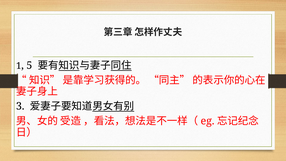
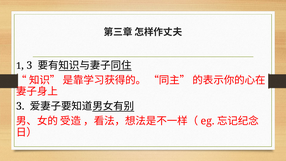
5 at (30, 65): 5 -> 3
